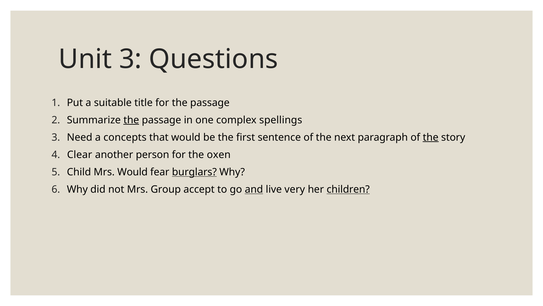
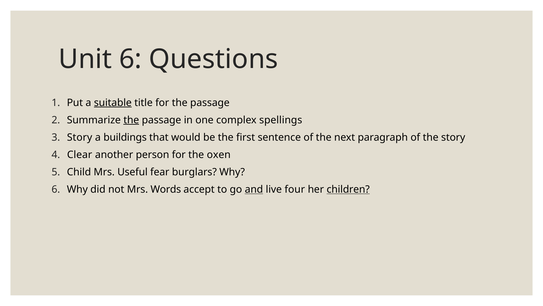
Unit 3: 3 -> 6
suitable underline: none -> present
Need at (80, 137): Need -> Story
concepts: concepts -> buildings
the at (431, 137) underline: present -> none
Mrs Would: Would -> Useful
burglars underline: present -> none
Group: Group -> Words
very: very -> four
